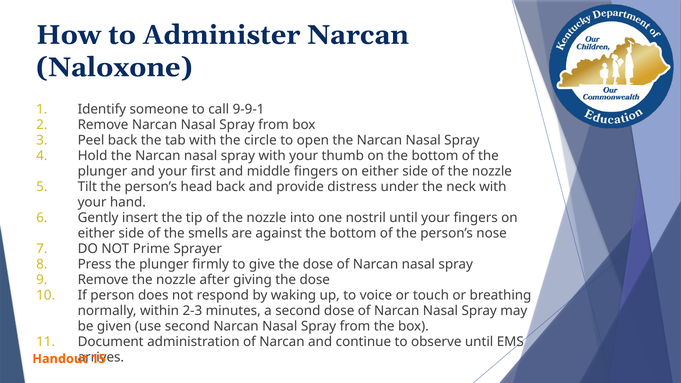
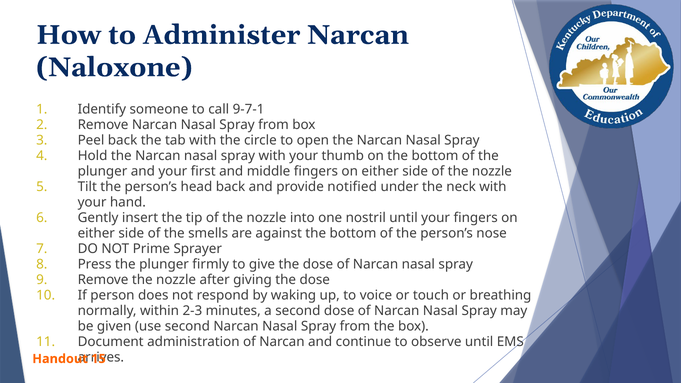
9-9-1: 9-9-1 -> 9-7-1
distress: distress -> notified
